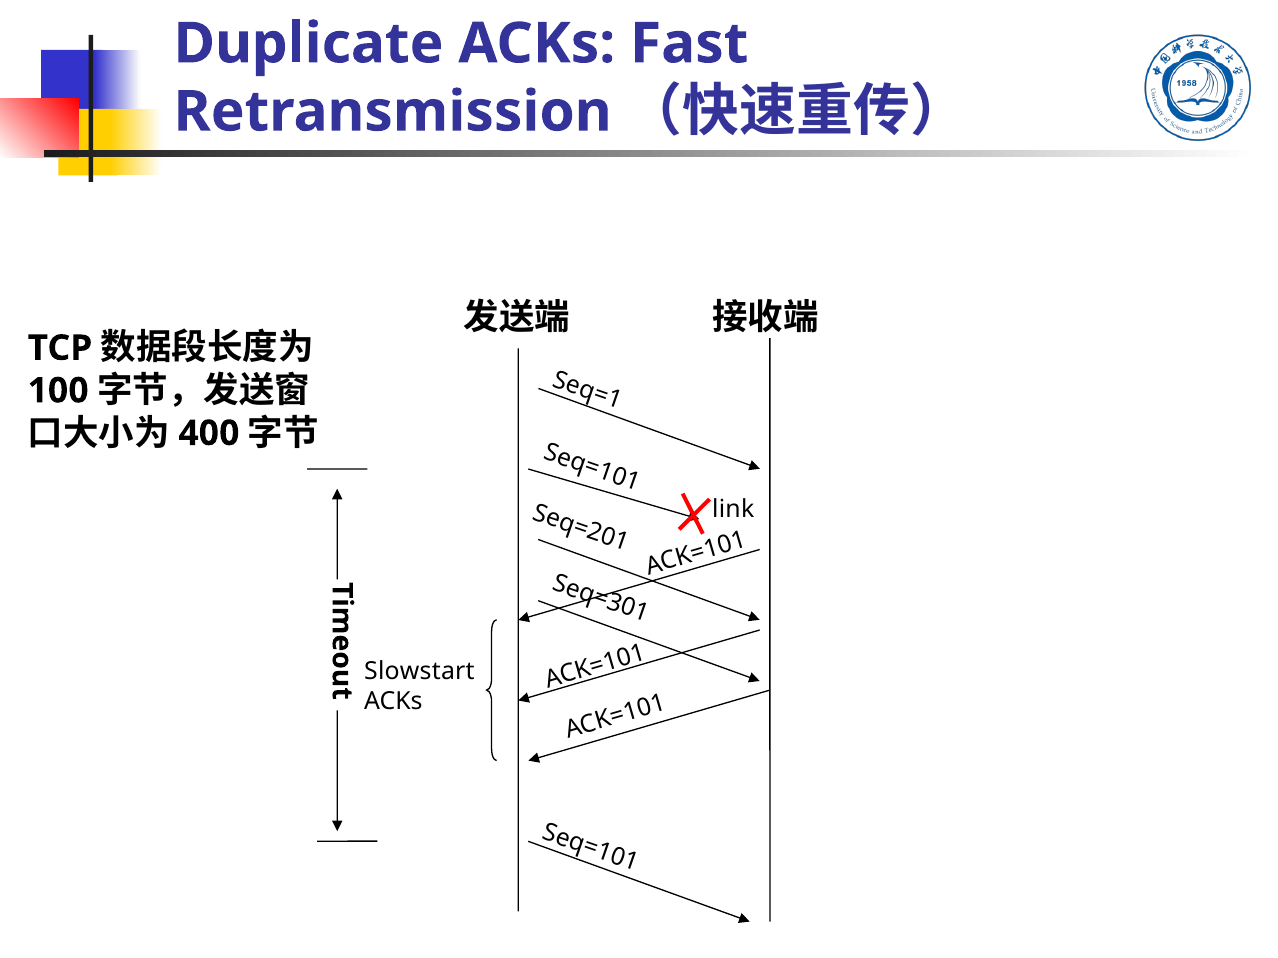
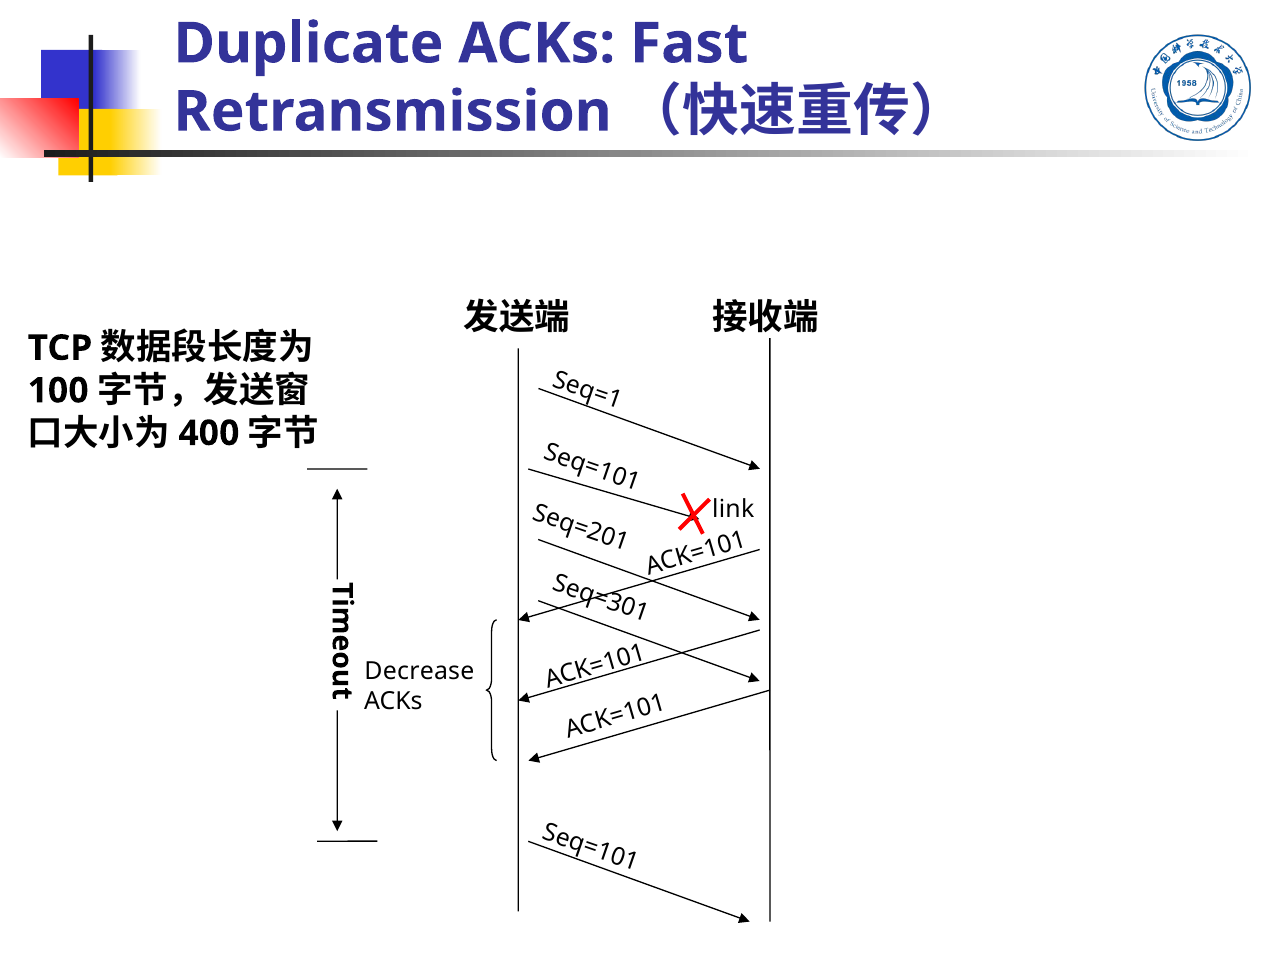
Slowstart: Slowstart -> Decrease
